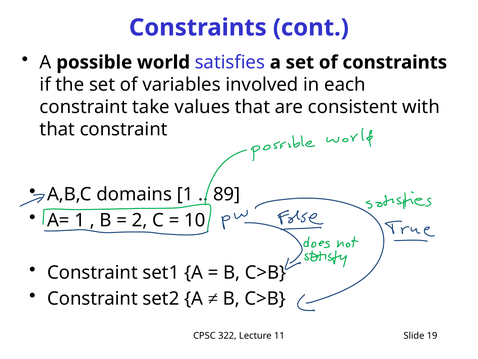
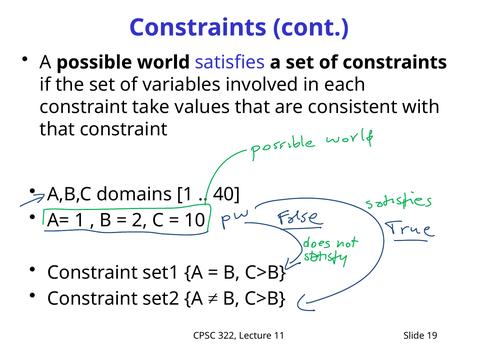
89: 89 -> 40
